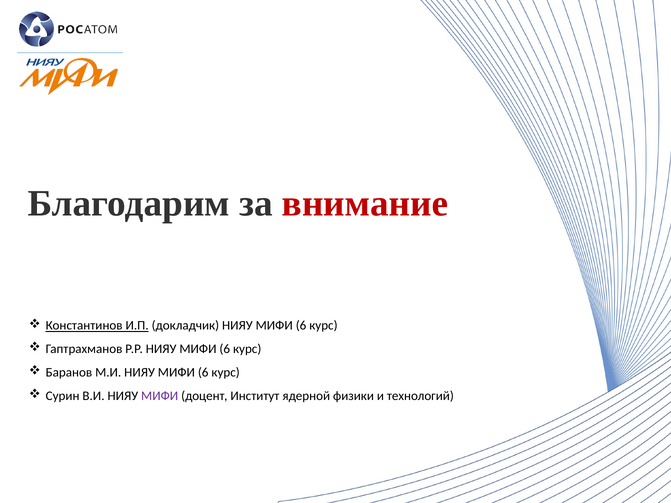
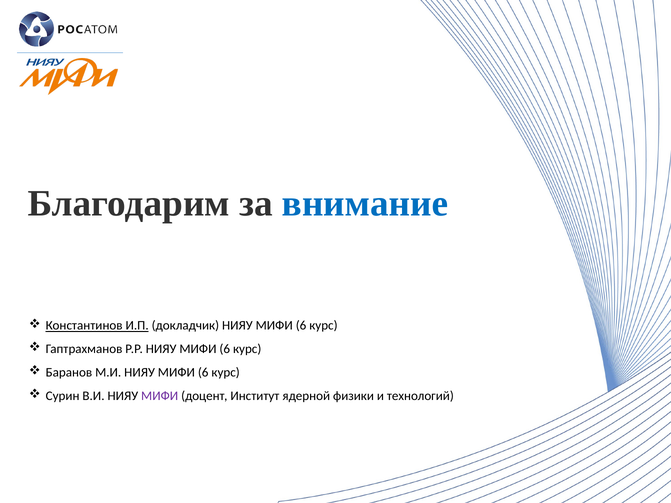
внимание colour: red -> blue
